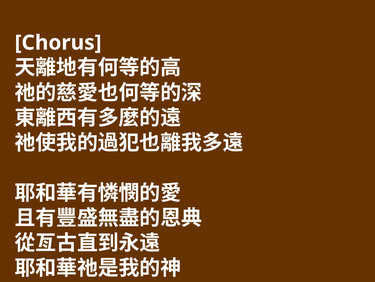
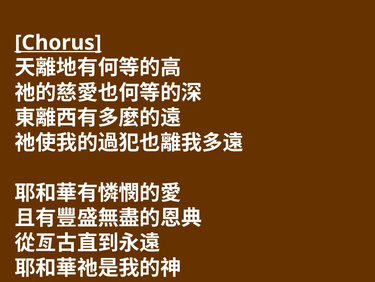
Chorus underline: none -> present
